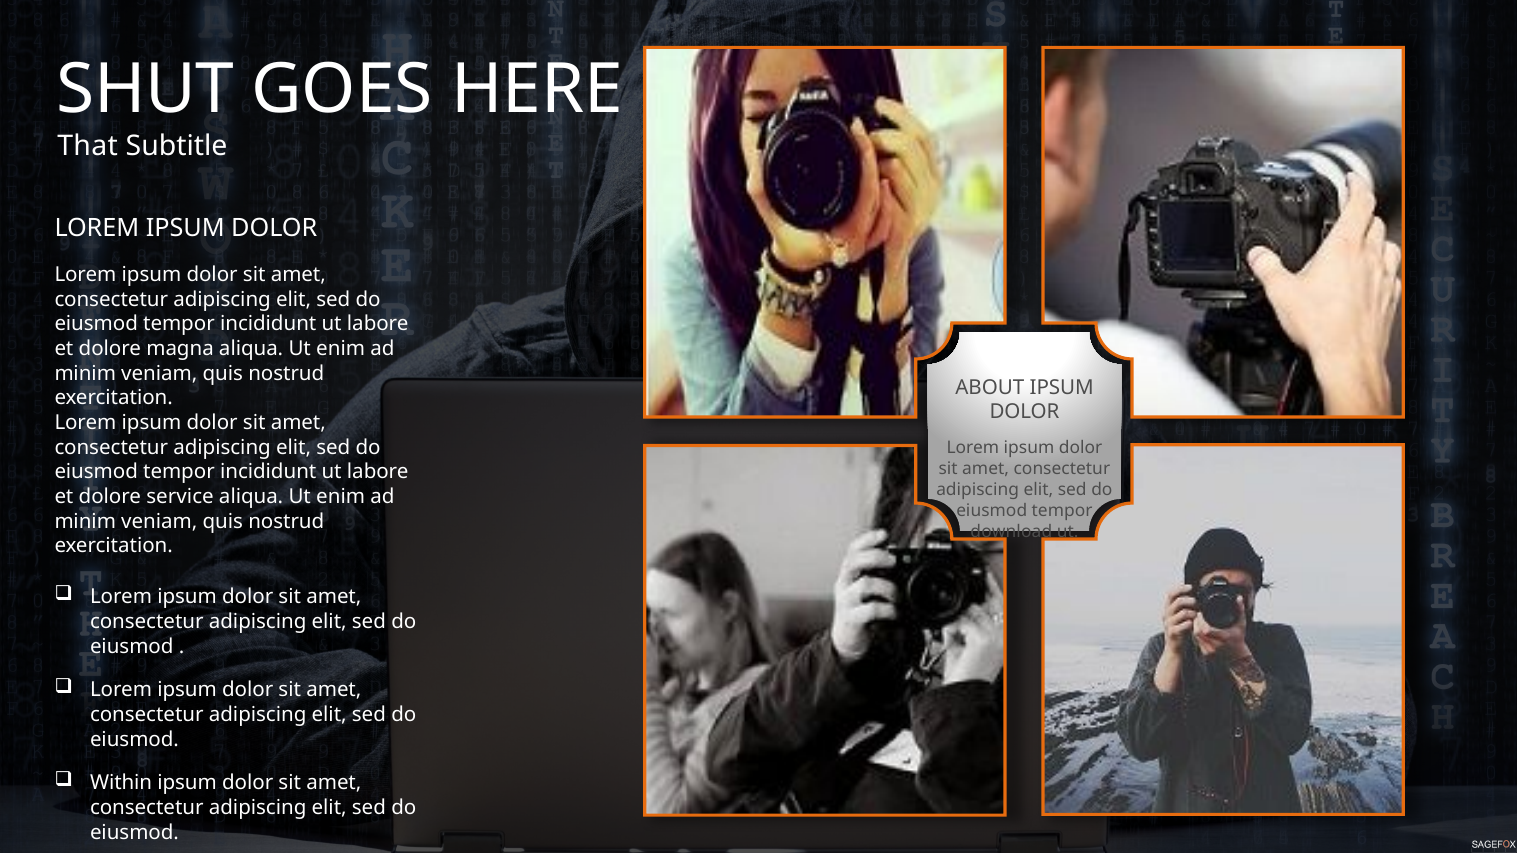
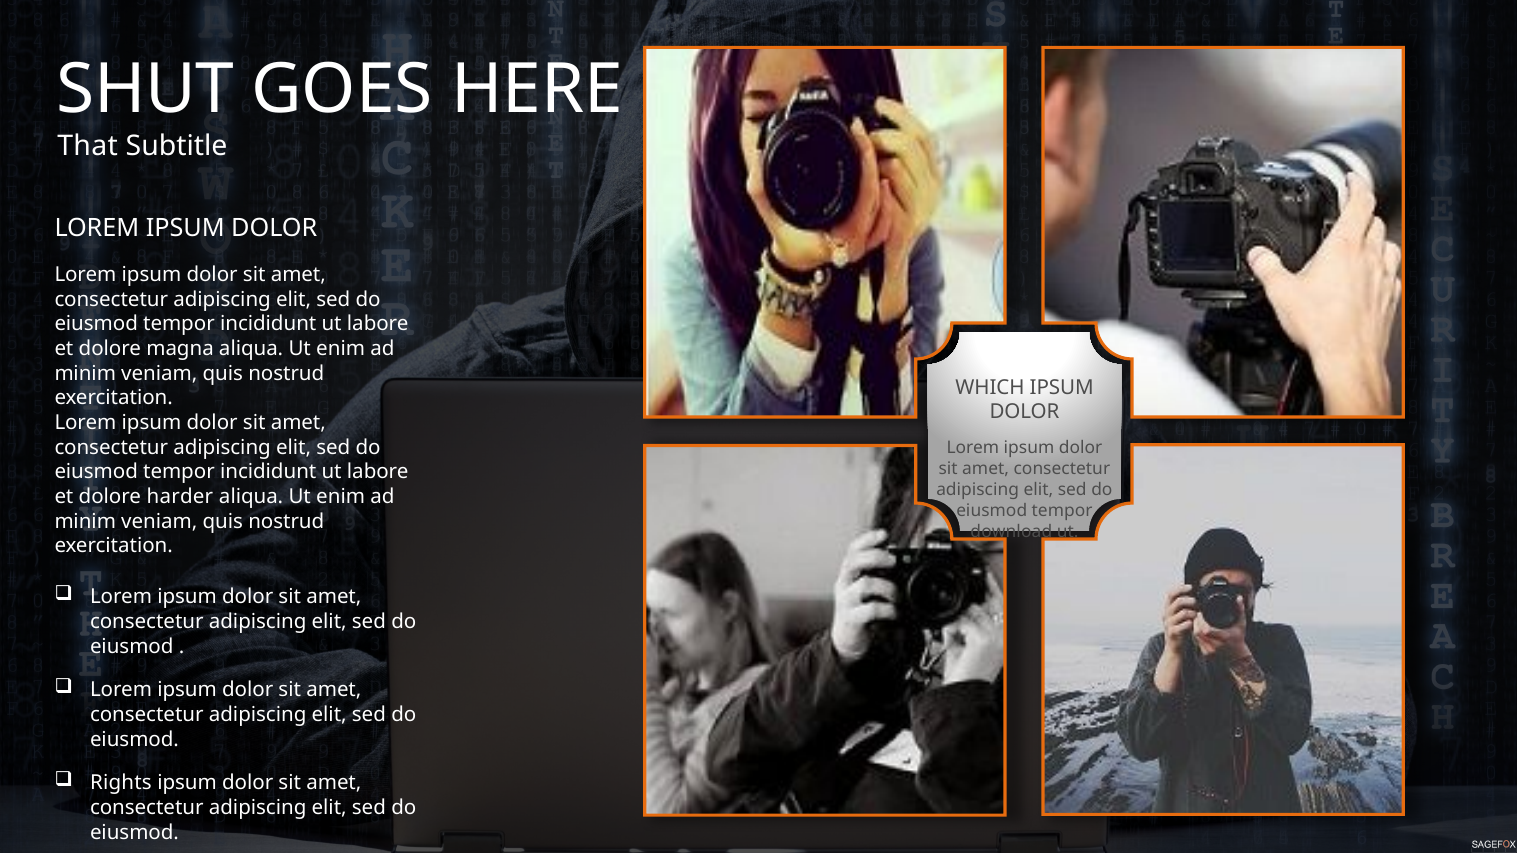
ABOUT: ABOUT -> WHICH
service: service -> harder
Within: Within -> Rights
